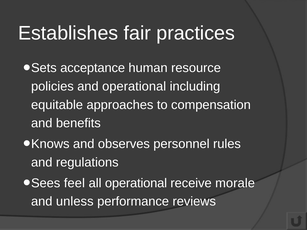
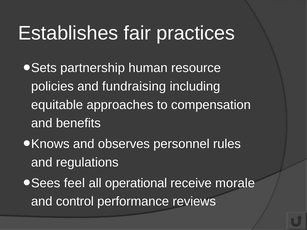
acceptance: acceptance -> partnership
and operational: operational -> fundraising
unless: unless -> control
